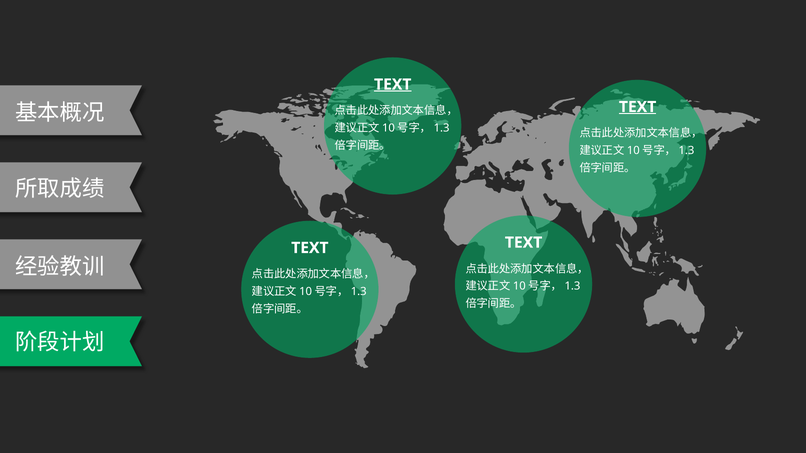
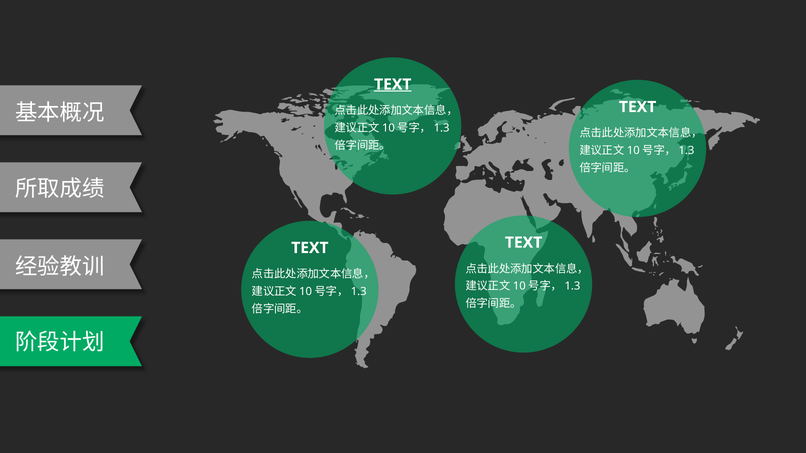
TEXT at (638, 107) underline: present -> none
